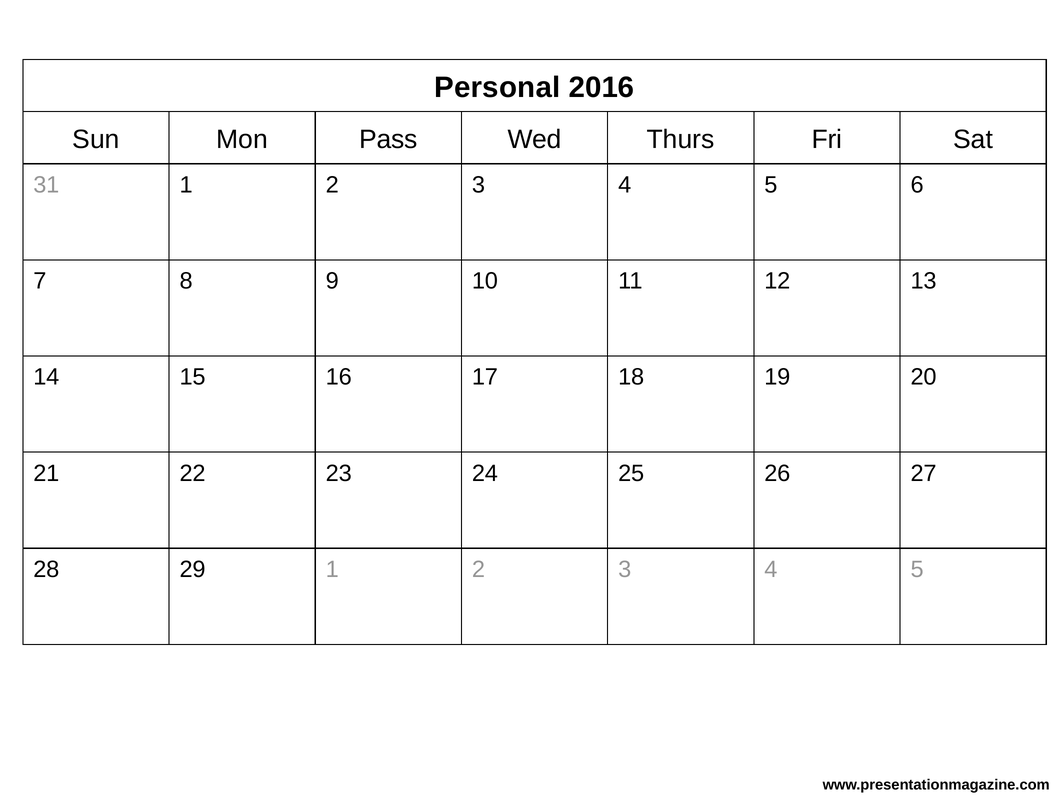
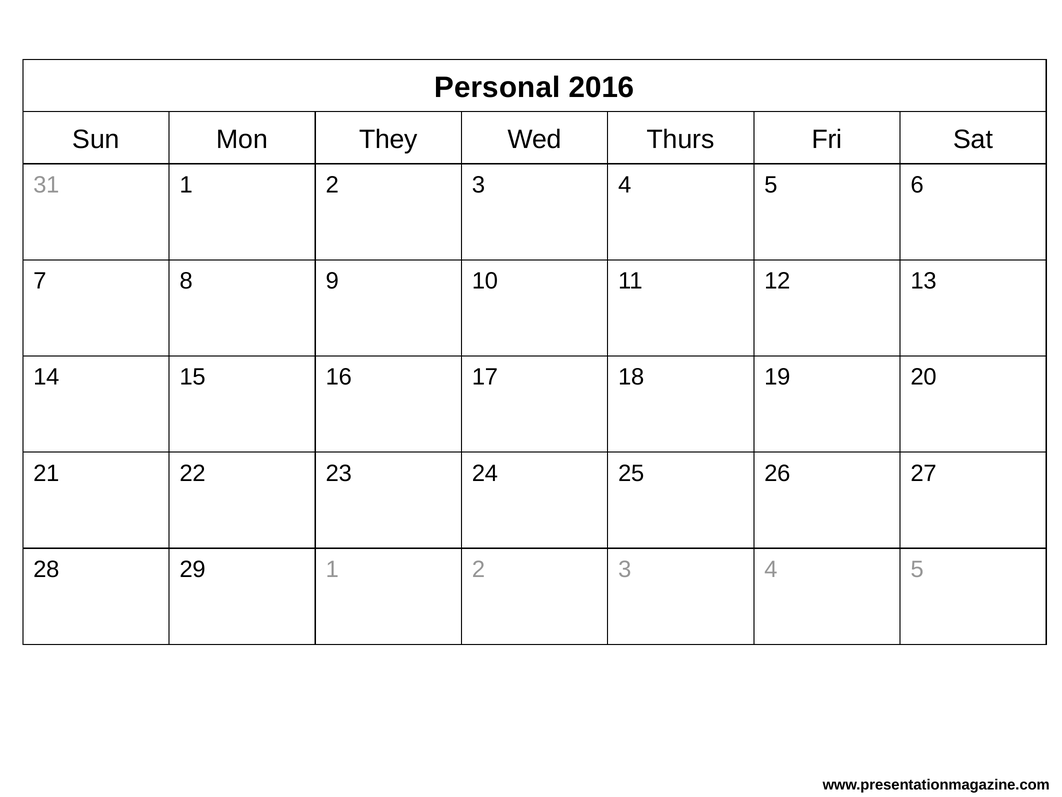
Pass: Pass -> They
